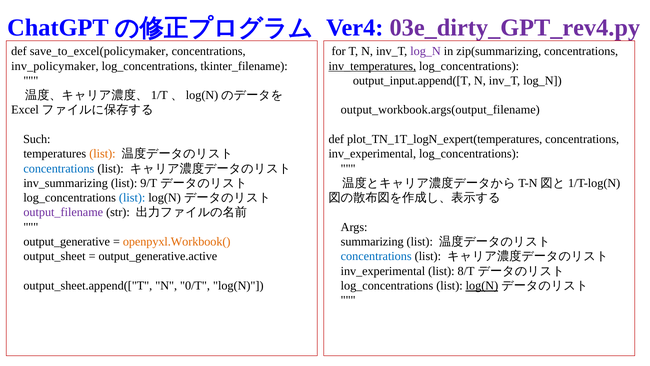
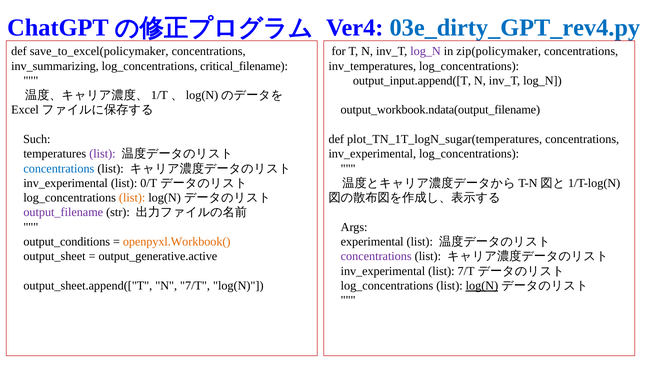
03e_dirty_GPT_rev4.py colour: purple -> blue
zip(summarizing: zip(summarizing -> zip(policymaker
inv_policymaker: inv_policymaker -> inv_summarizing
tkinter_filename: tkinter_filename -> critical_filename
inv_temperatures underline: present -> none
output_workbook.args(output_filename: output_workbook.args(output_filename -> output_workbook.ndata(output_filename
plot_TN_1T_logN_expert(temperatures: plot_TN_1T_logN_expert(temperatures -> plot_TN_1T_logN_sugar(temperatures
list at (102, 154) colour: orange -> purple
inv_summarizing at (66, 183): inv_summarizing -> inv_experimental
9/T: 9/T -> 0/T
list at (132, 198) colour: blue -> orange
output_generative: output_generative -> output_conditions
summarizing: summarizing -> experimental
concentrations at (376, 256) colour: blue -> purple
list 8/T: 8/T -> 7/T
N 0/T: 0/T -> 7/T
